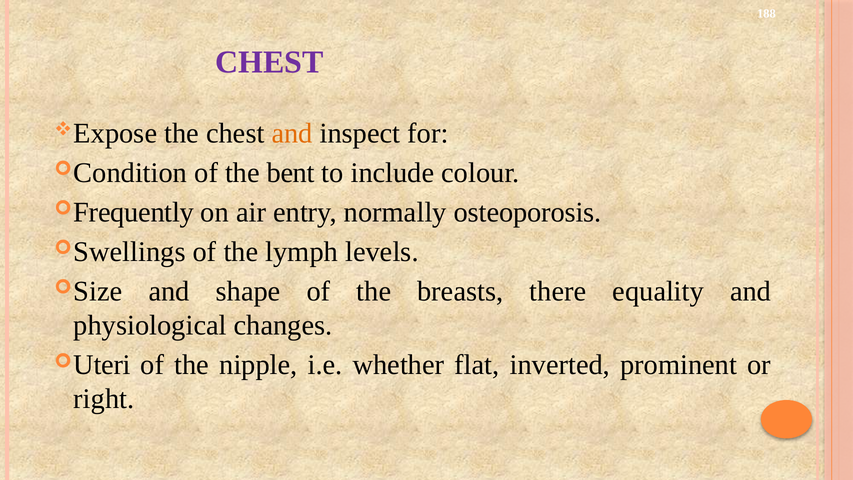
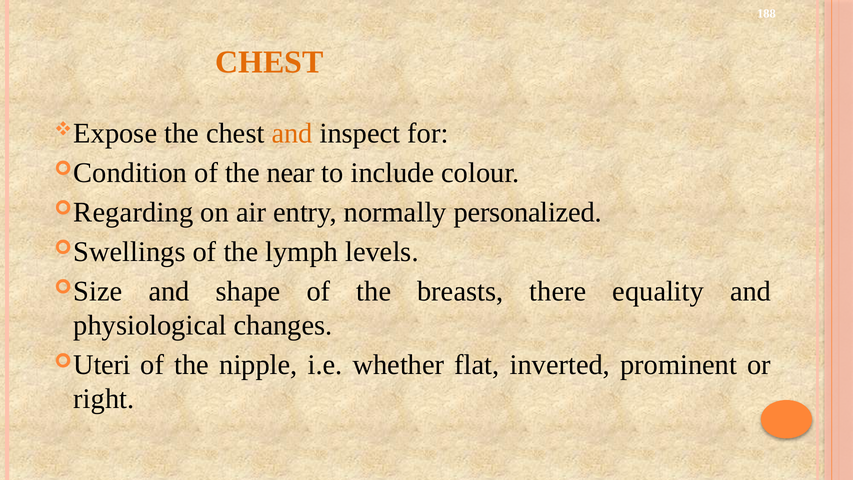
CHEST at (269, 62) colour: purple -> orange
bent: bent -> near
Frequently: Frequently -> Regarding
osteoporosis: osteoporosis -> personalized
